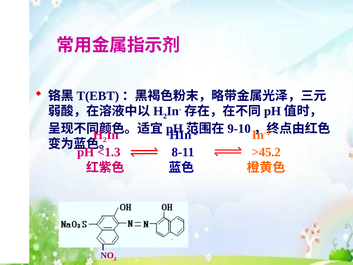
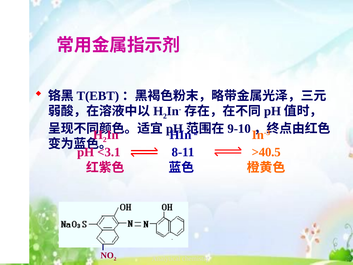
<1.3: <1.3 -> <3.1
>45.2: >45.2 -> >40.5
